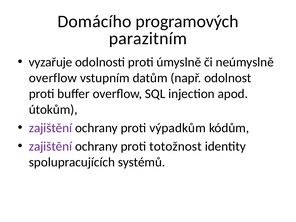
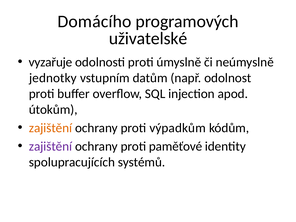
parazitním: parazitním -> uživatelské
overflow at (53, 78): overflow -> jednotky
zajištění at (50, 128) colour: purple -> orange
totožnost: totožnost -> paměťové
